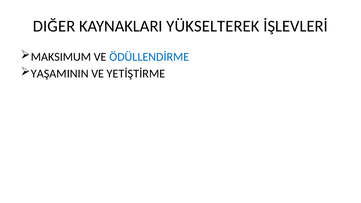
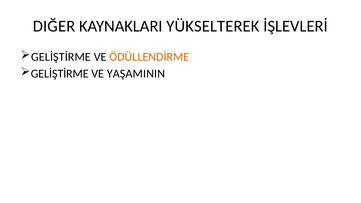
MAKSIMUM at (61, 57): MAKSIMUM -> GELİŞTİRME
ÖDÜLLENDİRME colour: blue -> orange
YAŞAMININ at (60, 74): YAŞAMININ -> GELİŞTİRME
YETİŞTİRME: YETİŞTİRME -> YAŞAMININ
